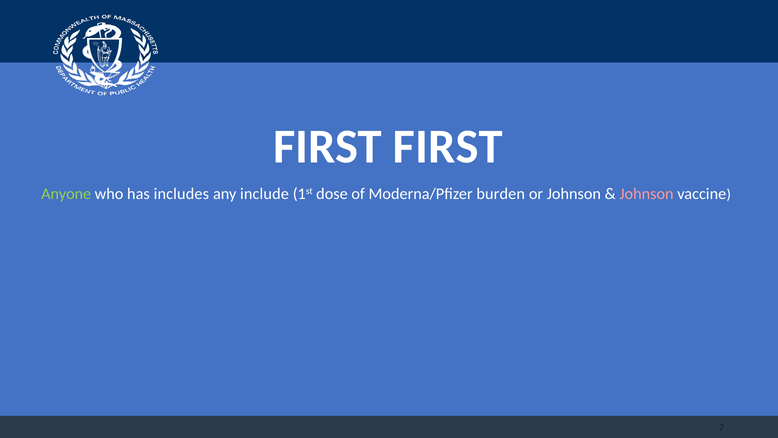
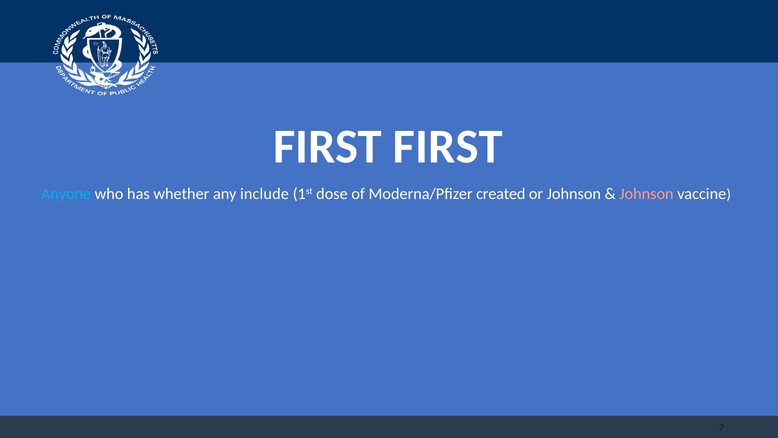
Anyone colour: light green -> light blue
includes: includes -> whether
burden: burden -> created
